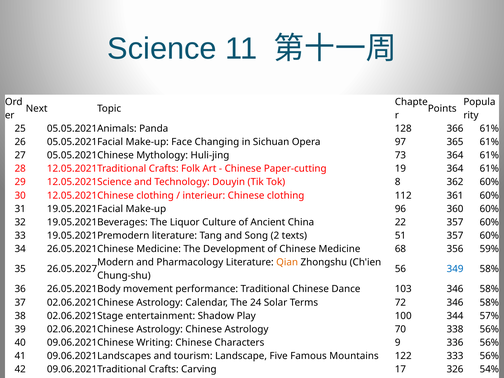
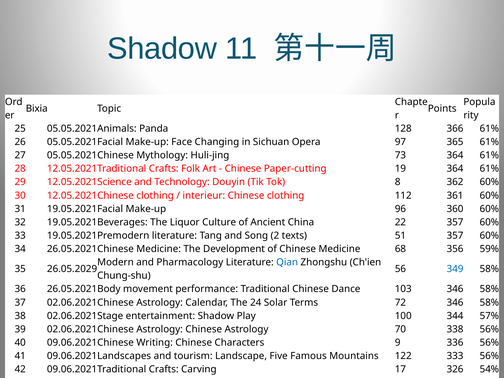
Science at (162, 49): Science -> Shadow
Next: Next -> Bixia
Qian at (287, 262) colour: orange -> blue
26.05.2027: 26.05.2027 -> 26.05.2029
